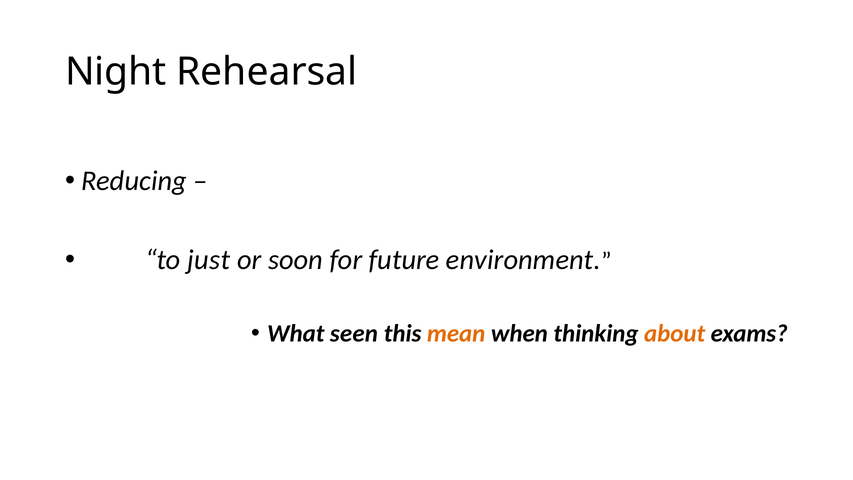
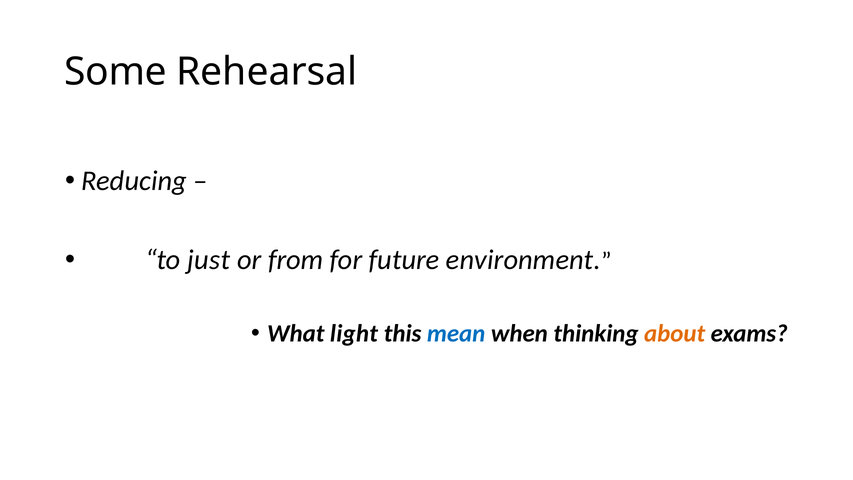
Night: Night -> Some
soon: soon -> from
seen: seen -> light
mean colour: orange -> blue
